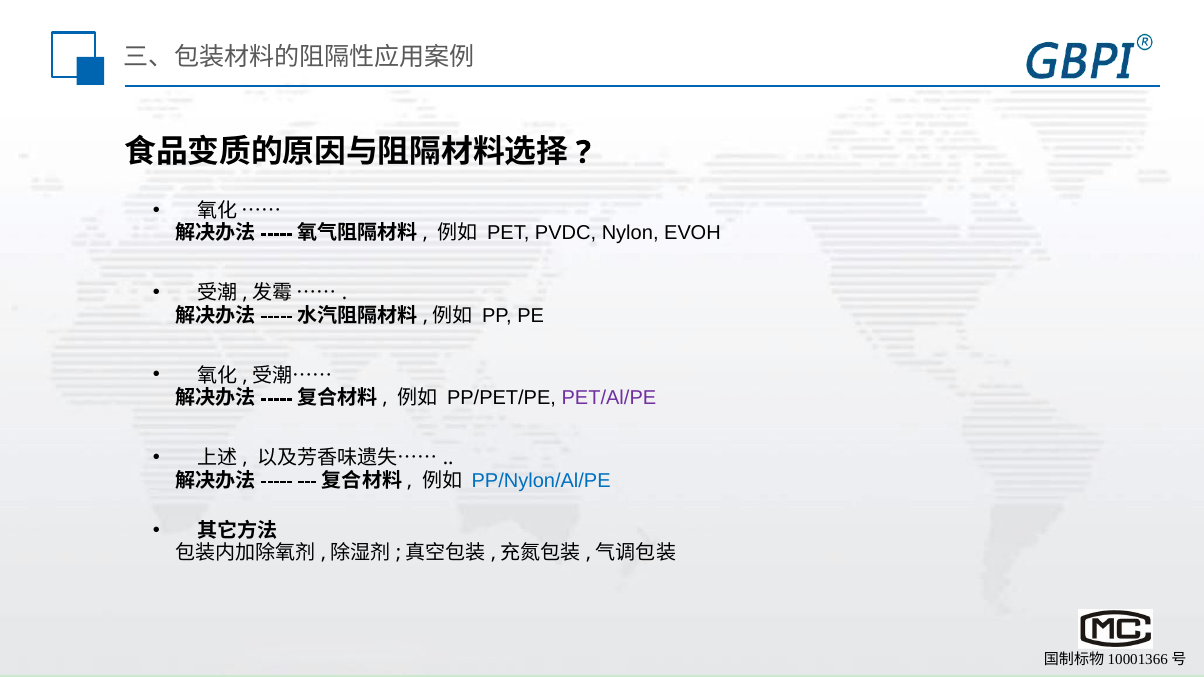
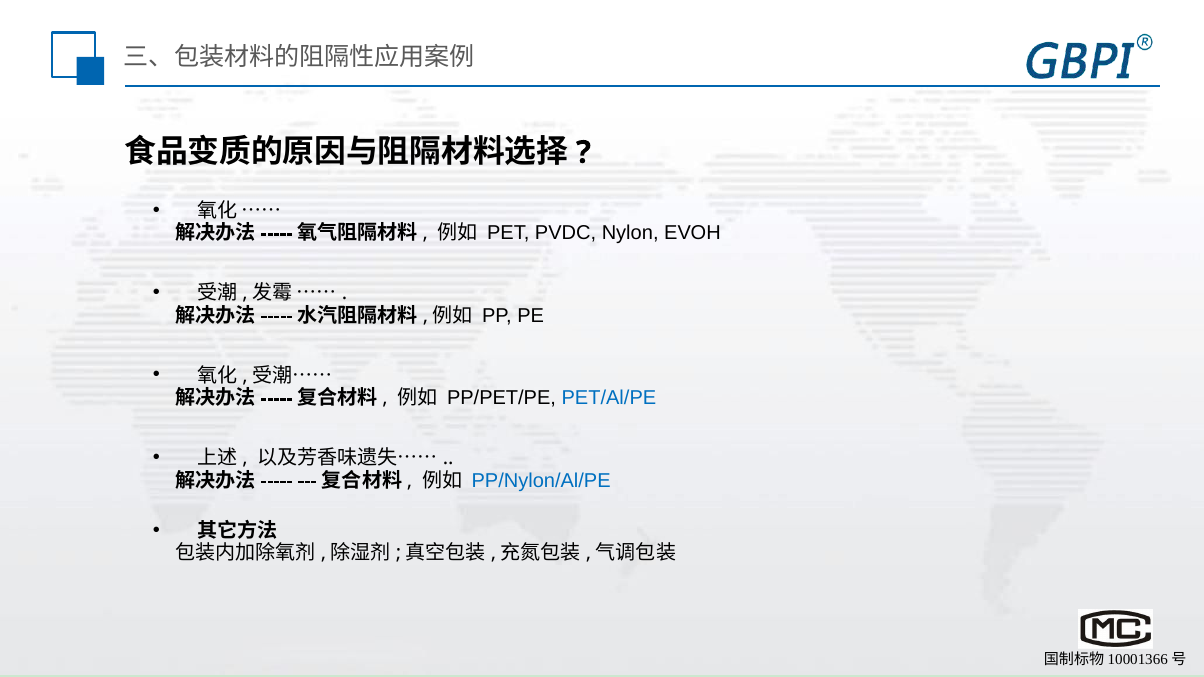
PET/Al/PE colour: purple -> blue
